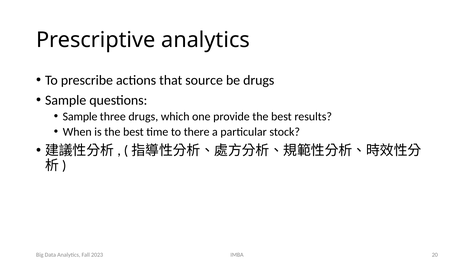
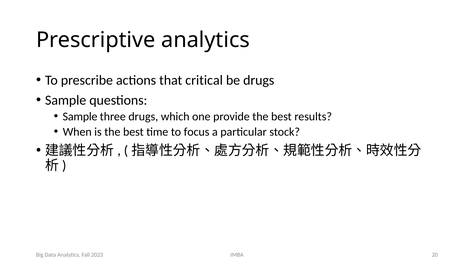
source: source -> critical
there: there -> focus
